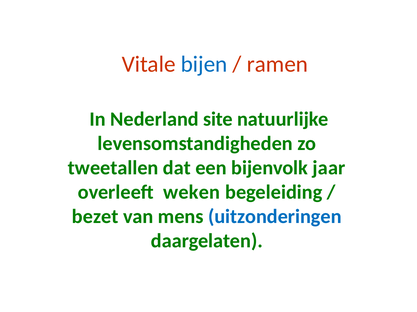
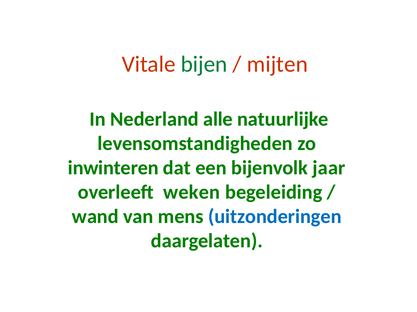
bijen colour: blue -> green
ramen: ramen -> mijten
site: site -> alle
tweetallen: tweetallen -> inwinteren
bezet: bezet -> wand
